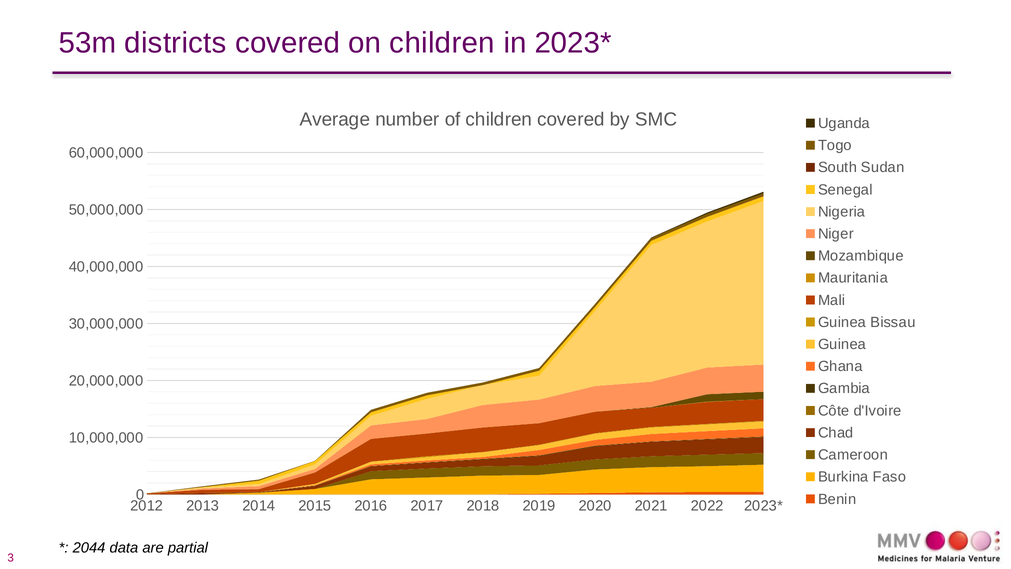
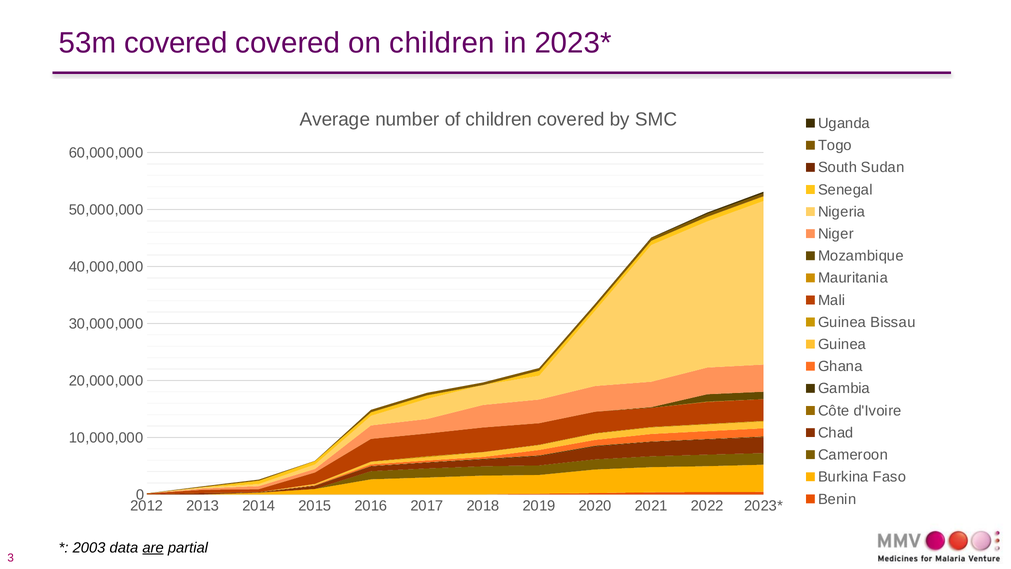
53m districts: districts -> covered
2044: 2044 -> 2003
are underline: none -> present
